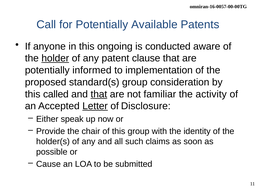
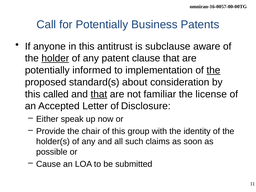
Available: Available -> Business
ongoing: ongoing -> antitrust
conducted: conducted -> subclause
the at (213, 70) underline: none -> present
standard(s group: group -> about
activity: activity -> license
Letter underline: present -> none
